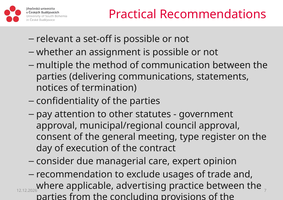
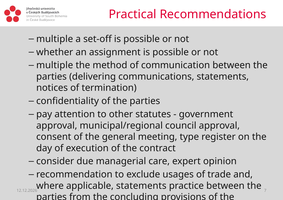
relevant at (55, 39): relevant -> multiple
applicable advertising: advertising -> statements
